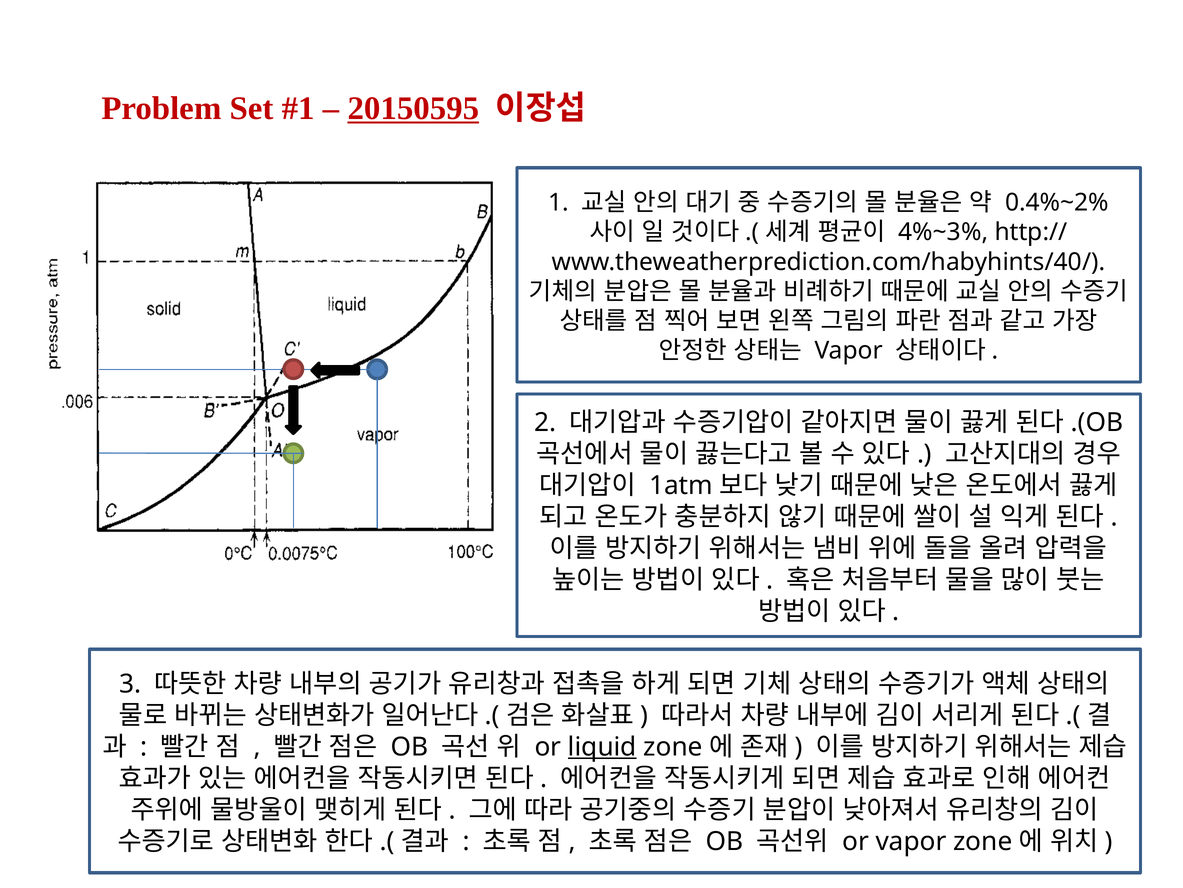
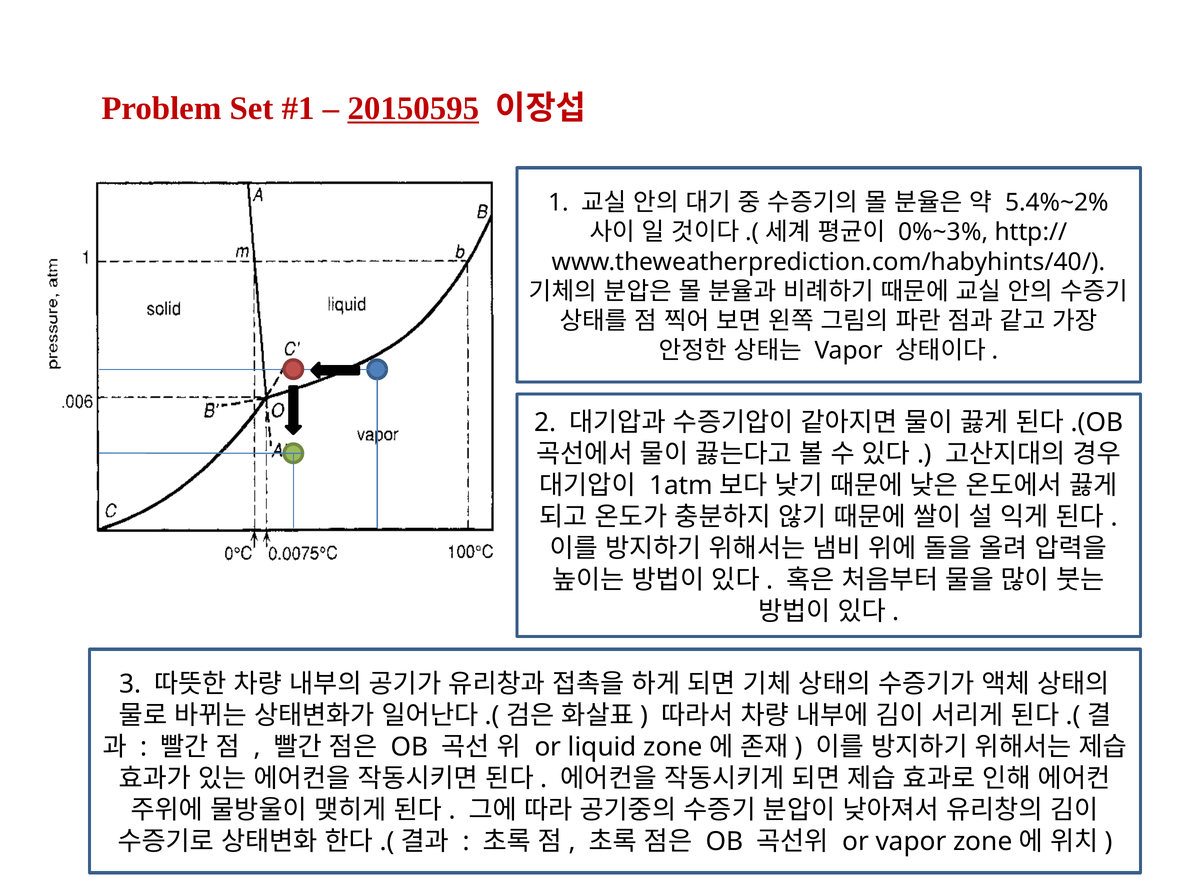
0.4%~2%: 0.4%~2% -> 5.4%~2%
4%~3%: 4%~3% -> 0%~3%
liquid underline: present -> none
